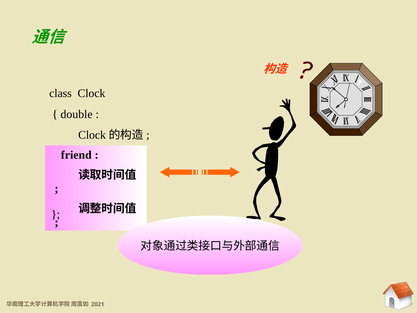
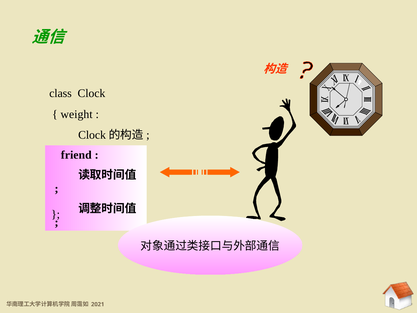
double: double -> weight
